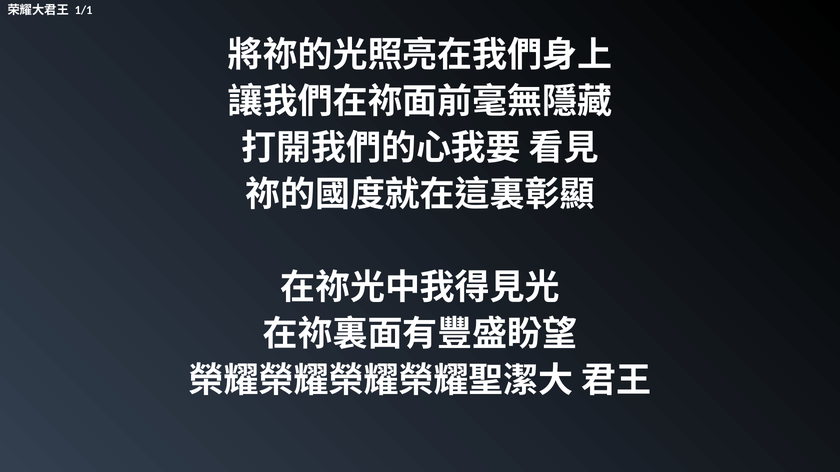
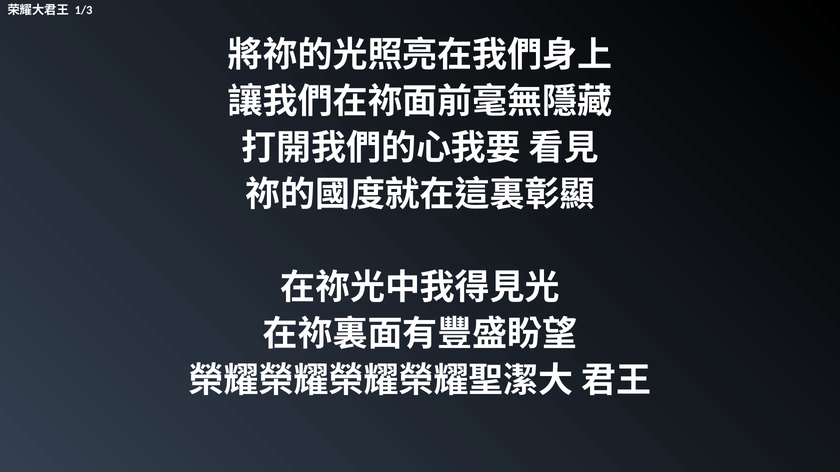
1/1: 1/1 -> 1/3
